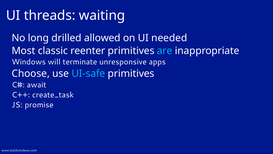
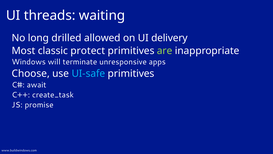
needed: needed -> delivery
reenter: reenter -> protect
are colour: light blue -> light green
